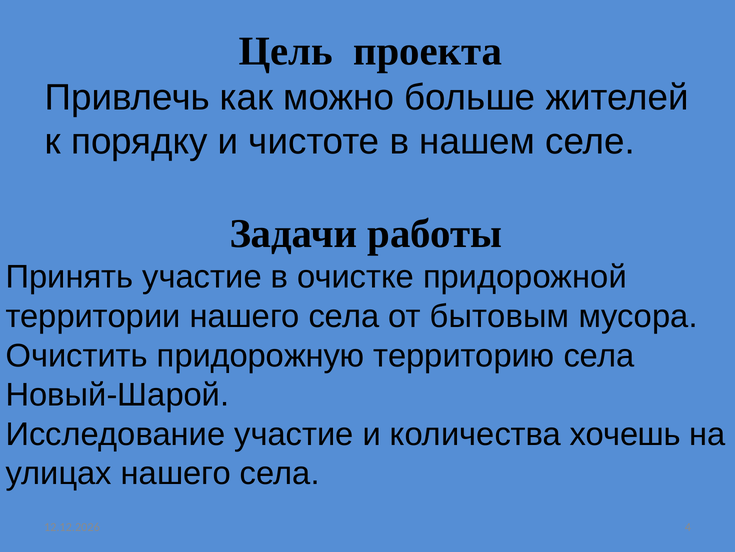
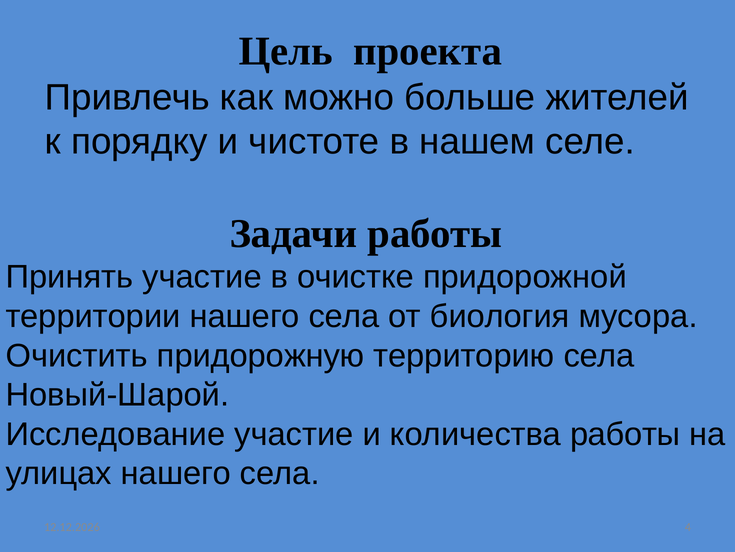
бытовым: бытовым -> биология
количества хочешь: хочешь -> работы
